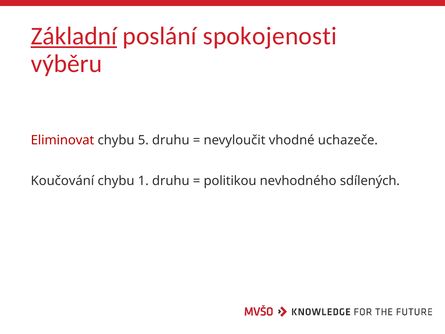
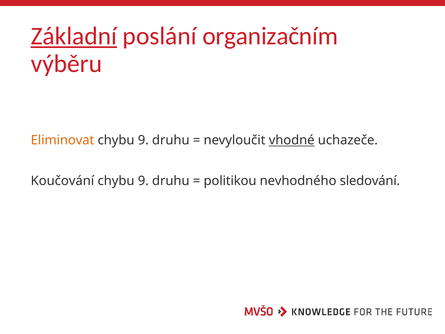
spokojenosti: spokojenosti -> organizačním
Eliminovat colour: red -> orange
5 at (143, 140): 5 -> 9
vhodné underline: none -> present
1 at (143, 181): 1 -> 9
sdílených: sdílených -> sledování
